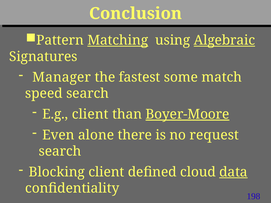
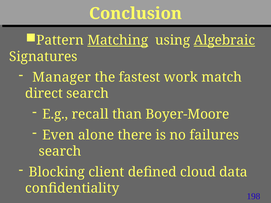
some: some -> work
speed: speed -> direct
E.g client: client -> recall
Boyer-Moore underline: present -> none
request: request -> failures
data underline: present -> none
